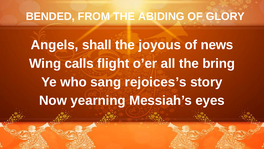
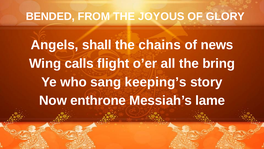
ABIDING: ABIDING -> JOYOUS
joyous: joyous -> chains
rejoices’s: rejoices’s -> keeping’s
yearning: yearning -> enthrone
eyes: eyes -> lame
